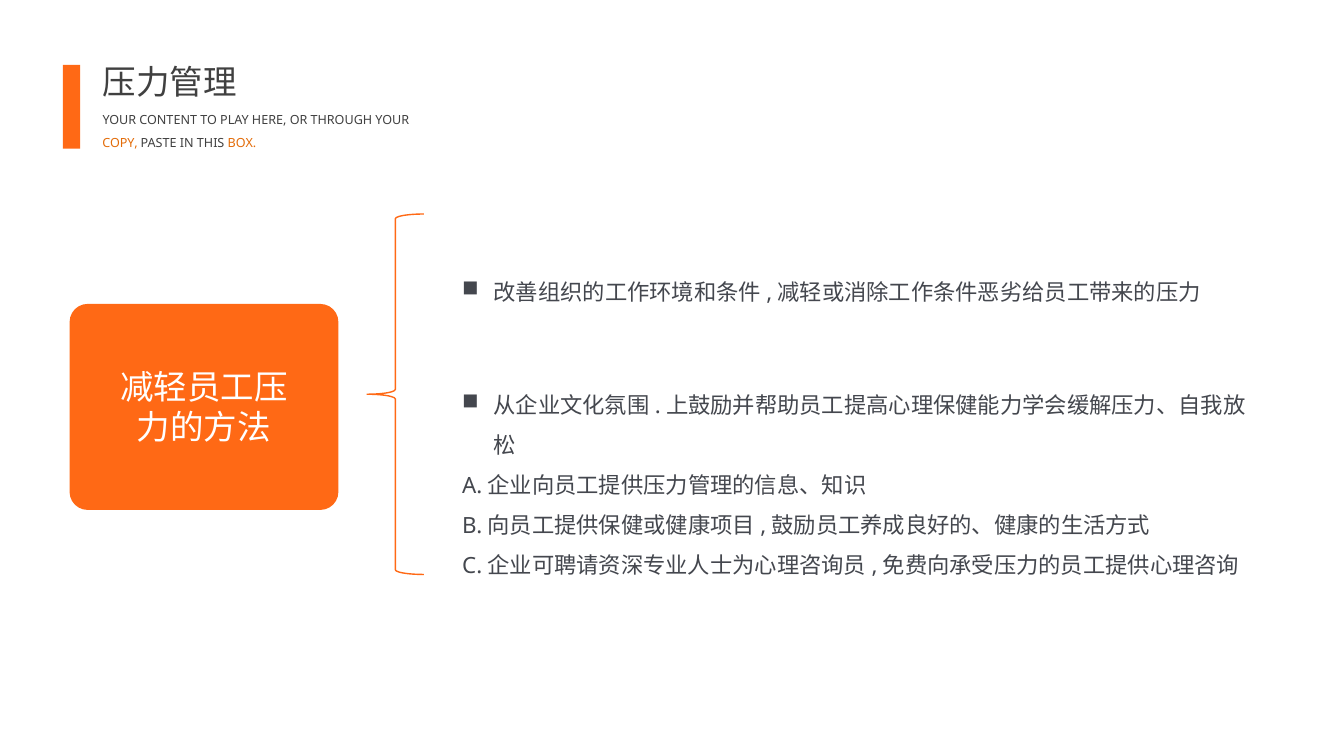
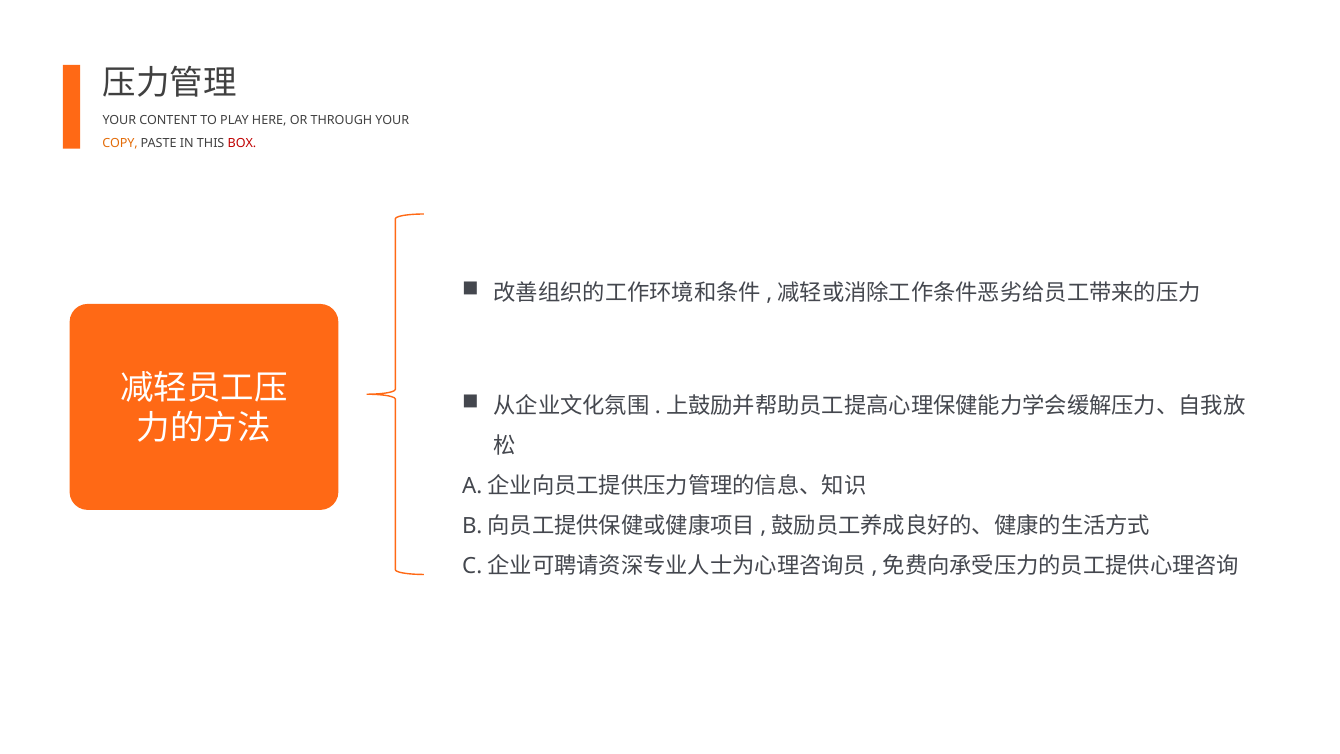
BOX colour: orange -> red
